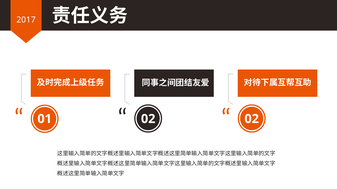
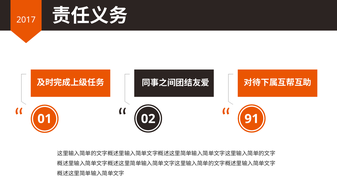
02 02: 02 -> 91
